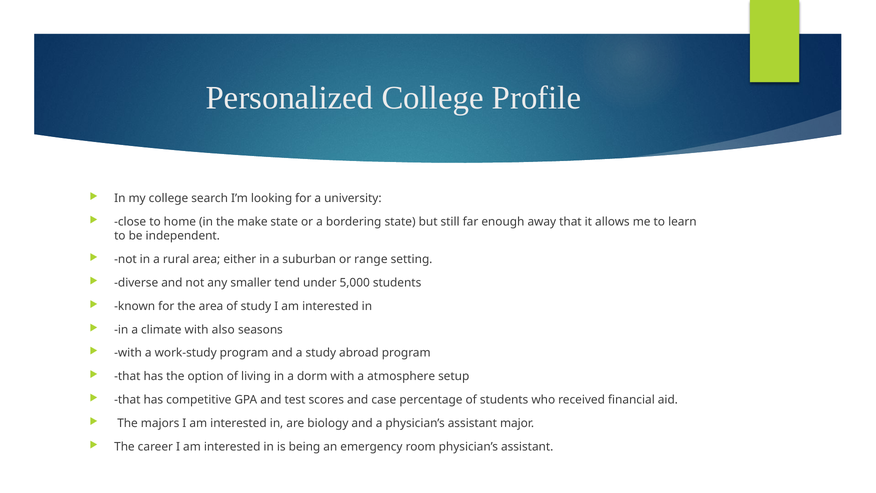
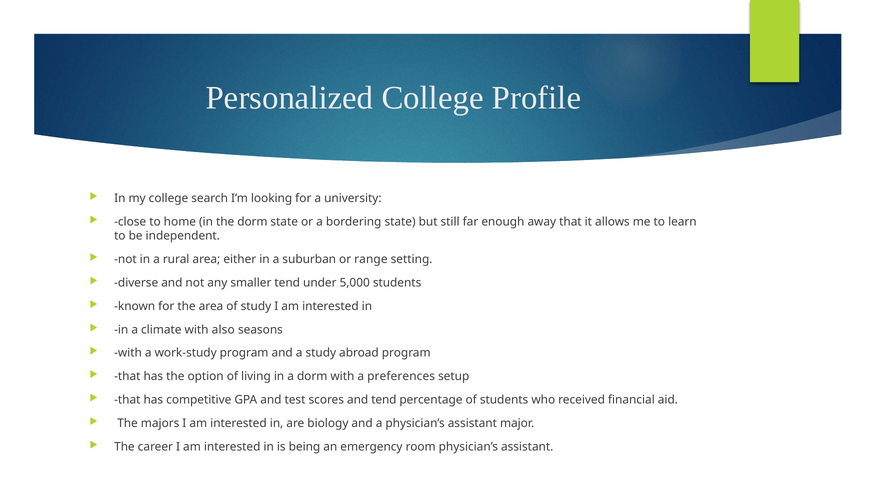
the make: make -> dorm
atmosphere: atmosphere -> preferences
and case: case -> tend
